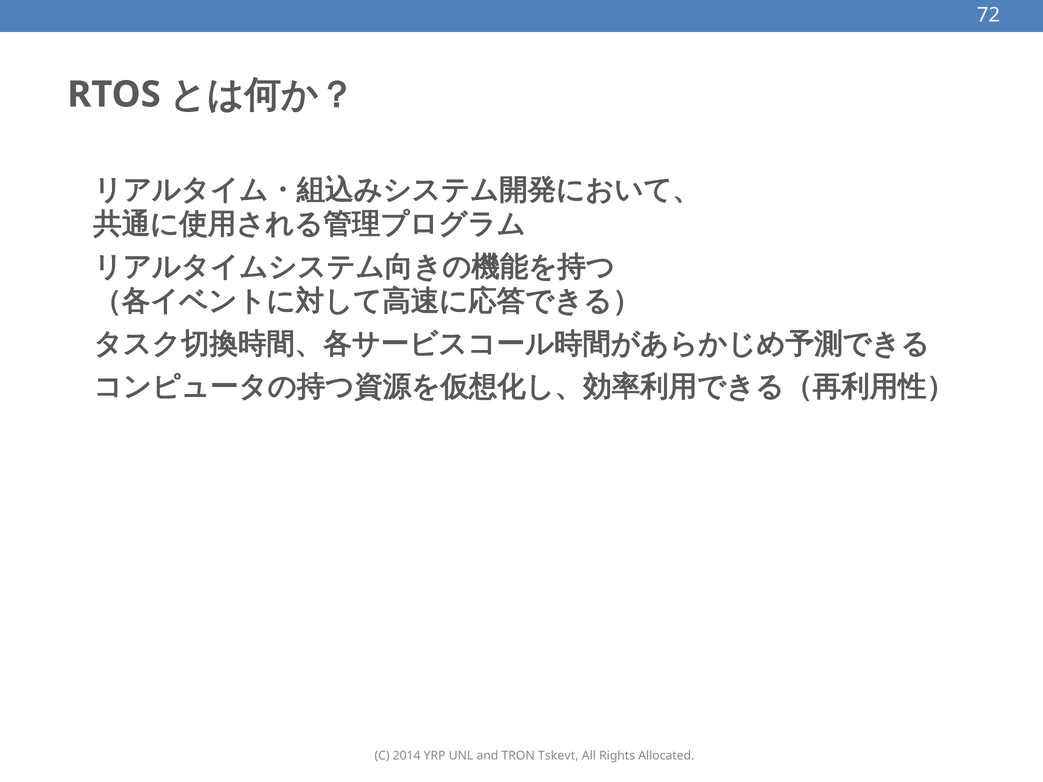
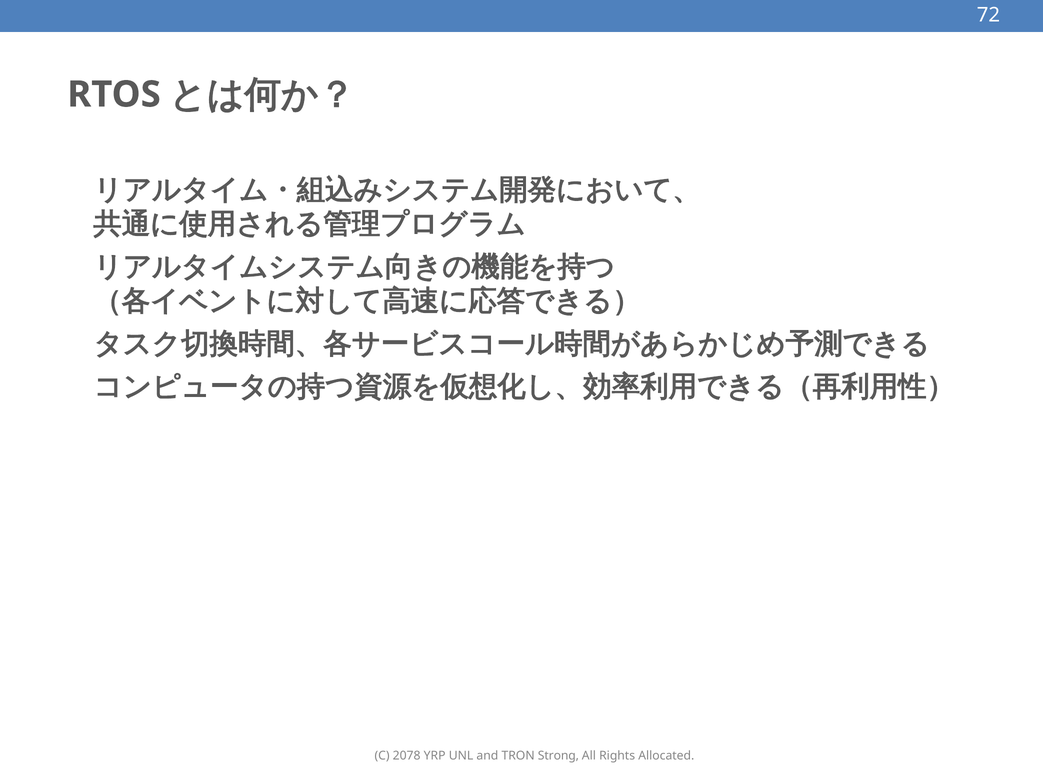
2014: 2014 -> 2078
Tskevt: Tskevt -> Strong
